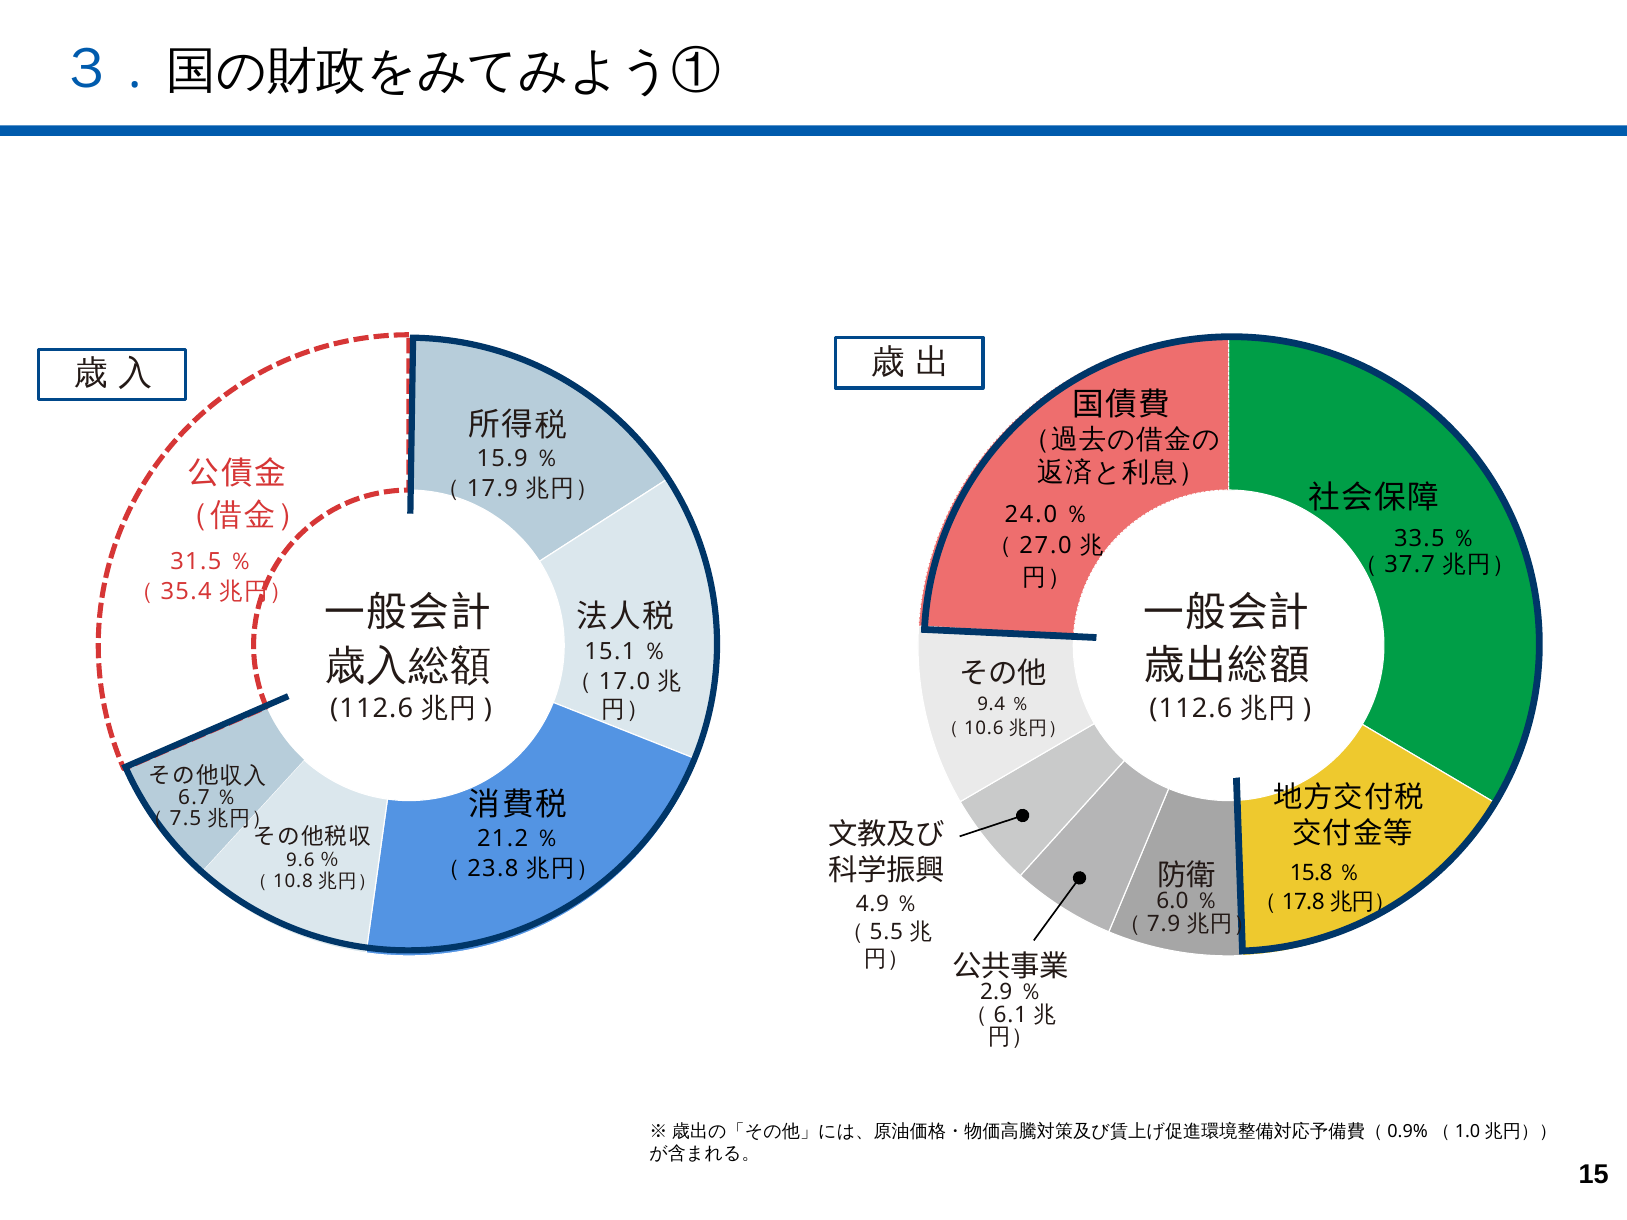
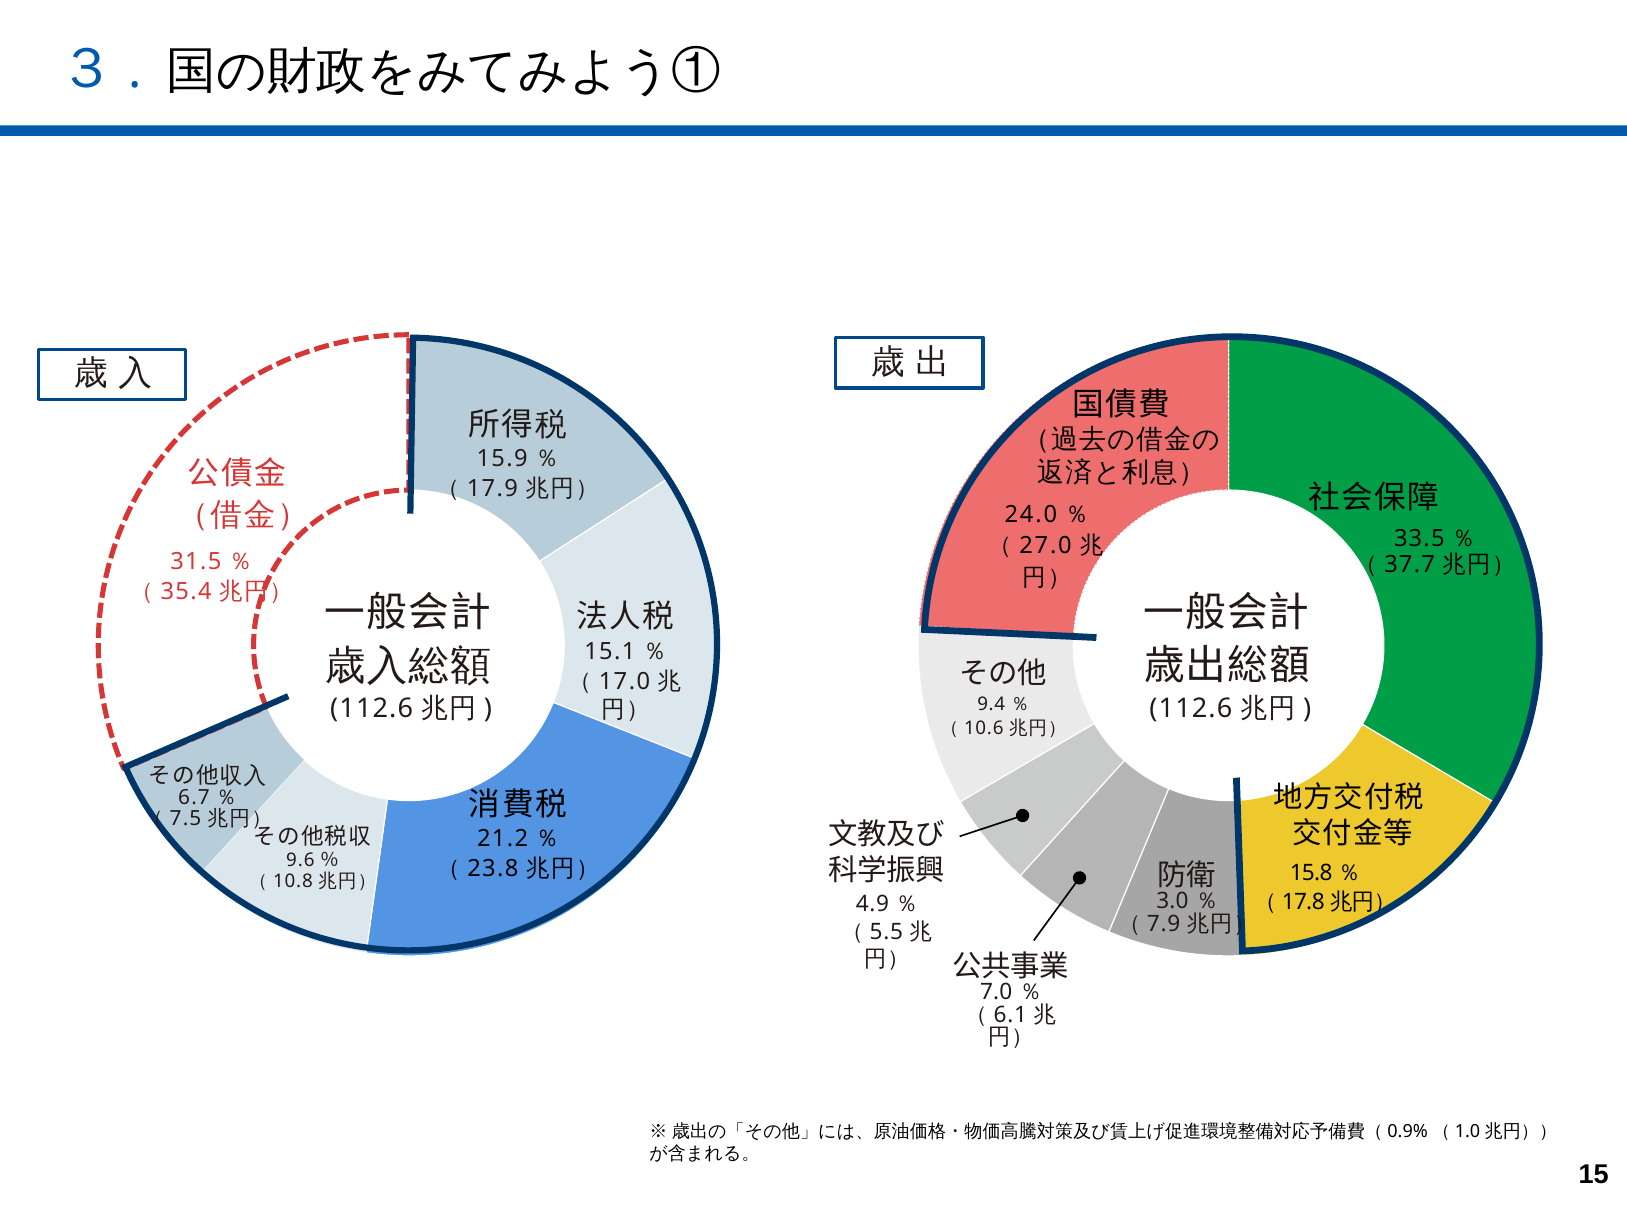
6.0: 6.0 -> 3.0
2.9: 2.9 -> 7.0
